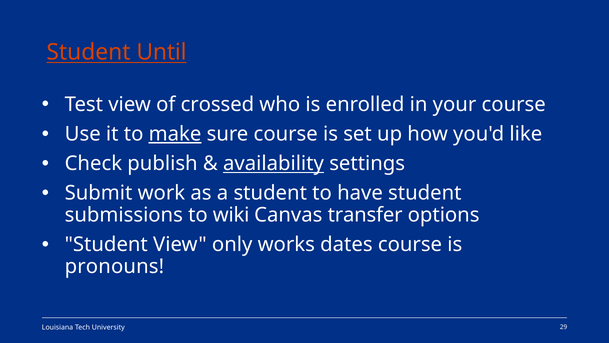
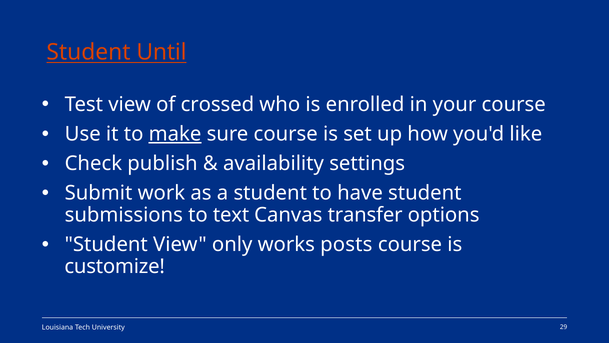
availability underline: present -> none
wiki: wiki -> text
dates: dates -> posts
pronouns: pronouns -> customize
